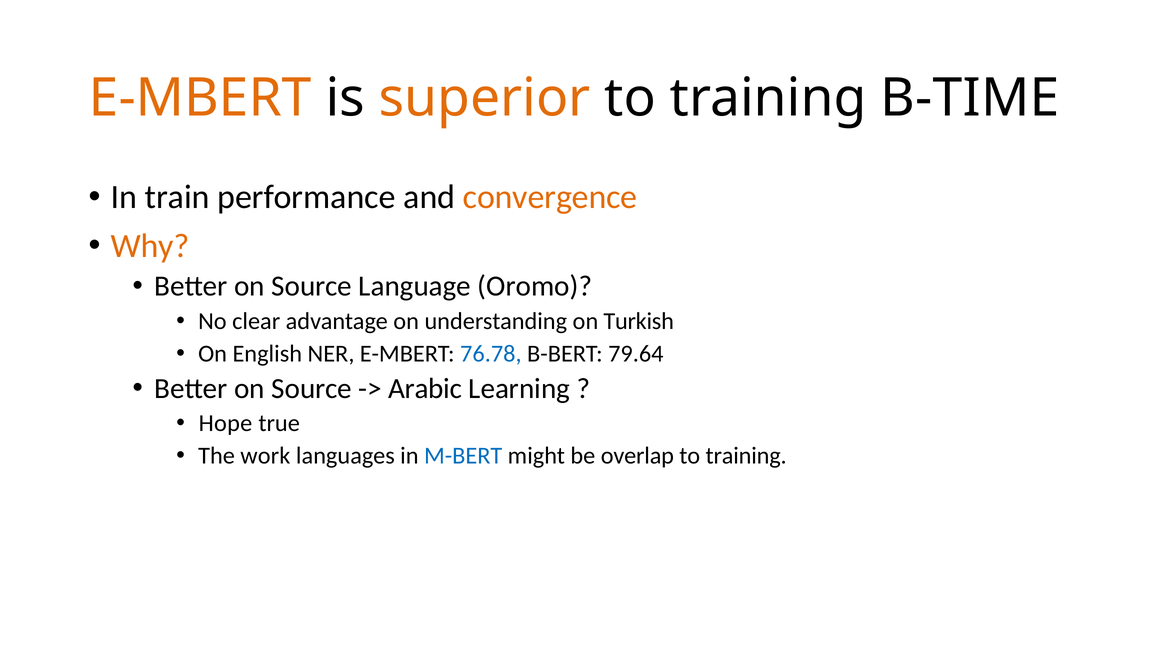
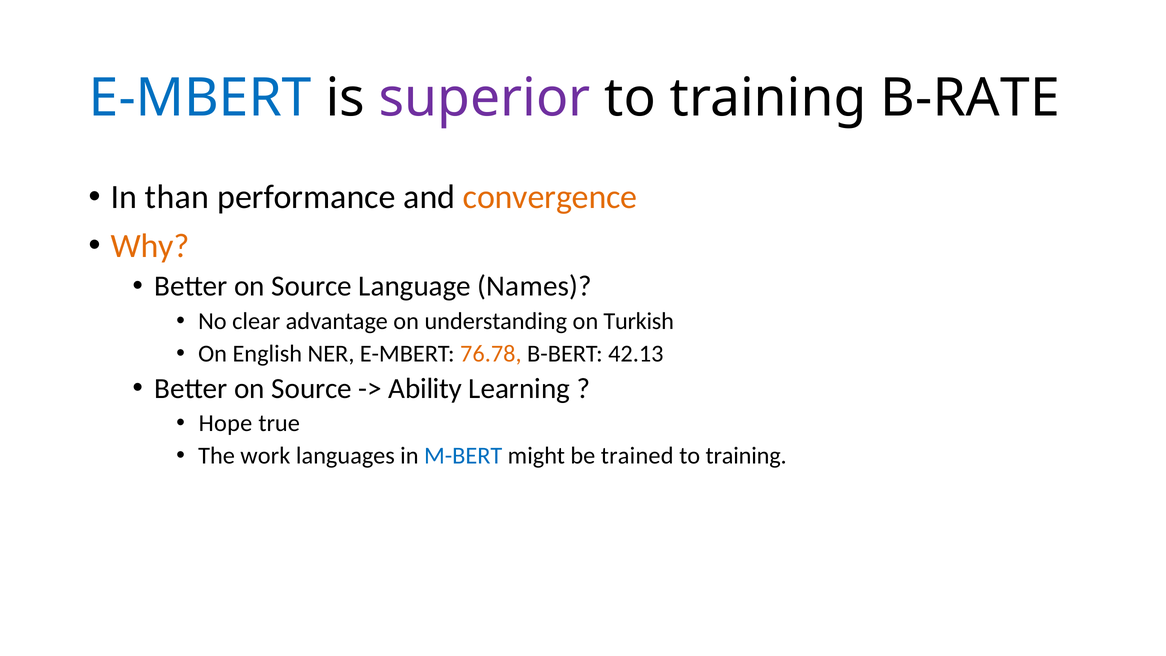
E-MBERT at (200, 98) colour: orange -> blue
superior colour: orange -> purple
B-TIME: B-TIME -> B-RATE
train: train -> than
Oromo: Oromo -> Names
76.78 colour: blue -> orange
79.64: 79.64 -> 42.13
Arabic: Arabic -> Ability
overlap: overlap -> trained
